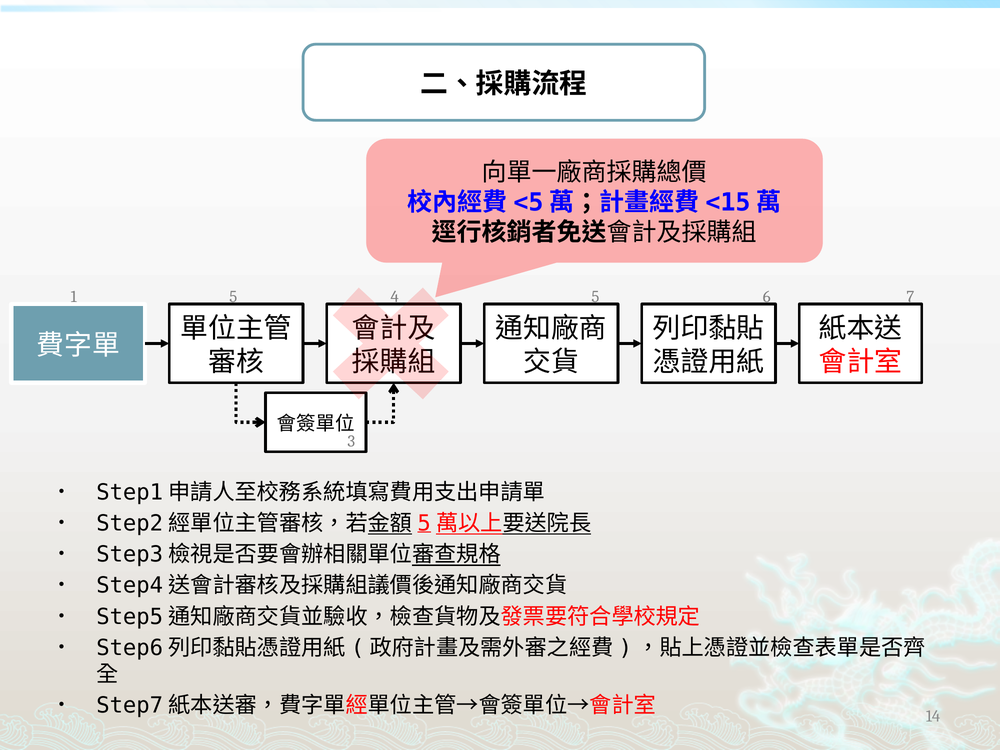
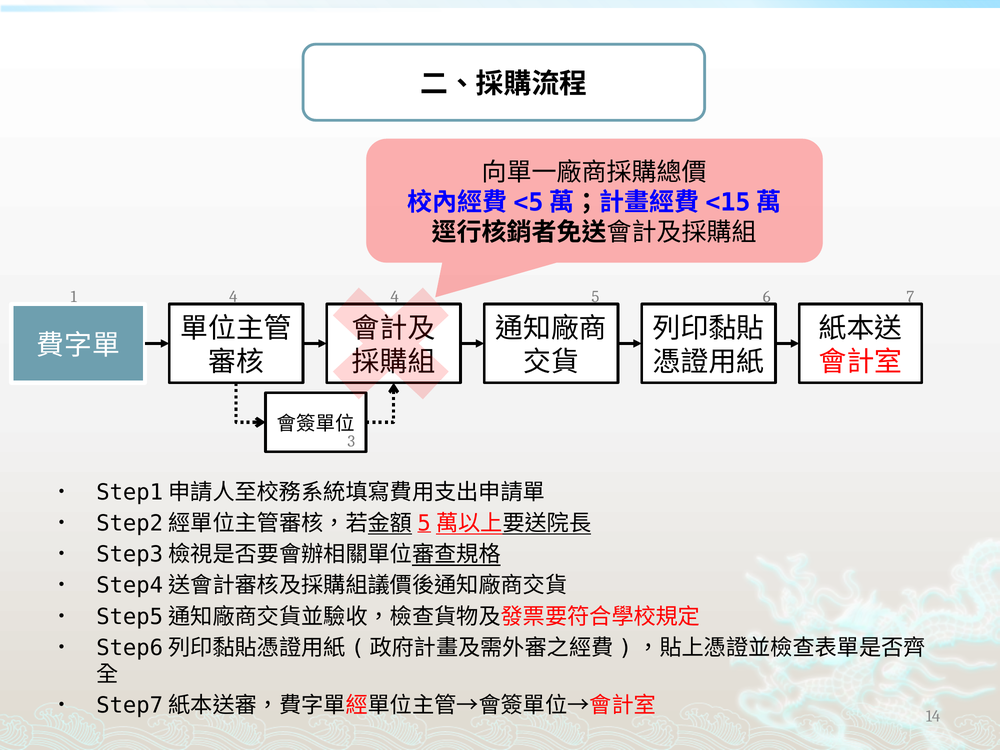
1 5: 5 -> 4
